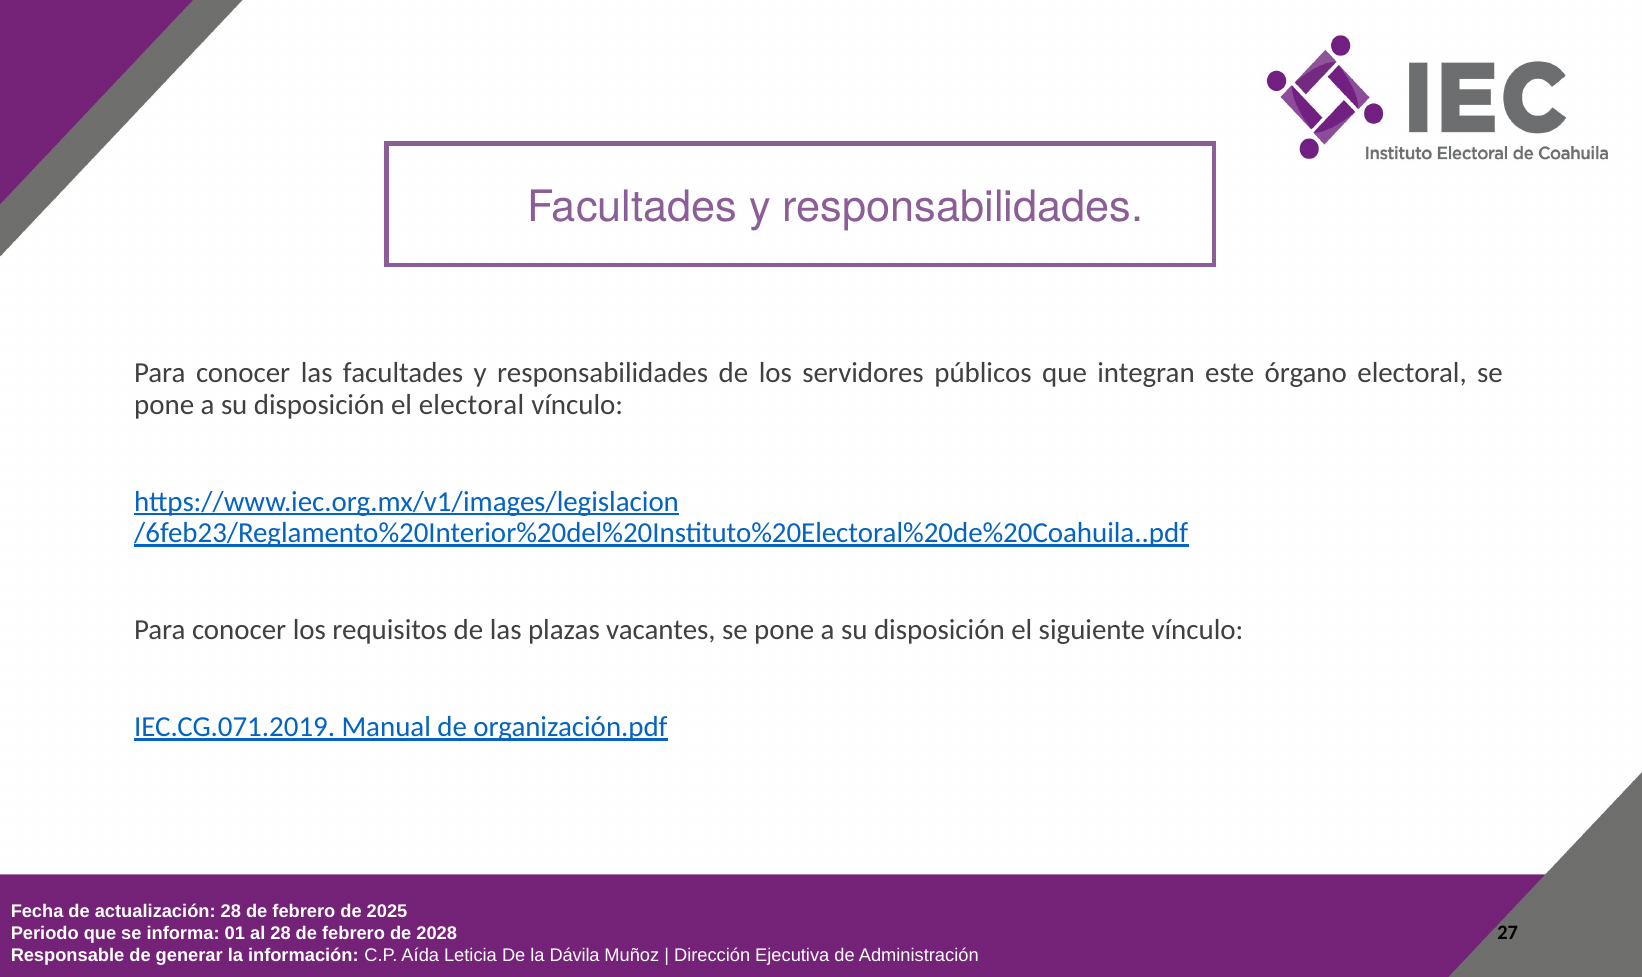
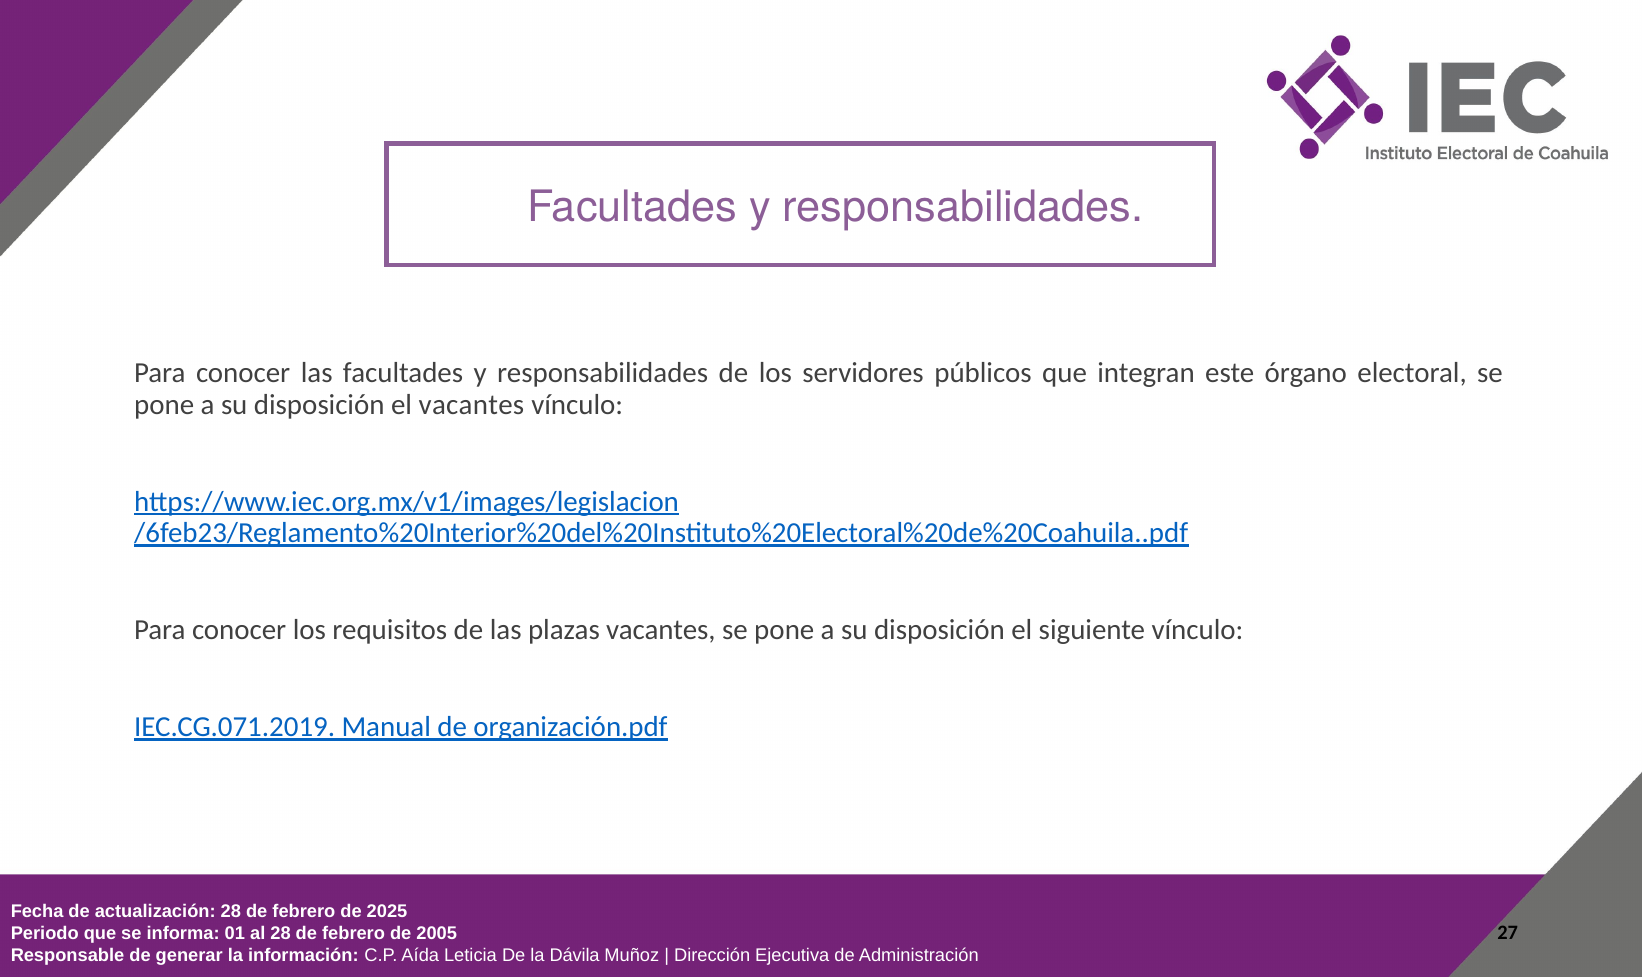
el electoral: electoral -> vacantes
2028: 2028 -> 2005
